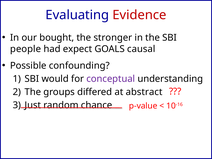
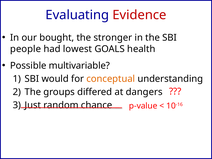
expect: expect -> lowest
causal: causal -> health
confounding: confounding -> multivariable
conceptual colour: purple -> orange
abstract: abstract -> dangers
